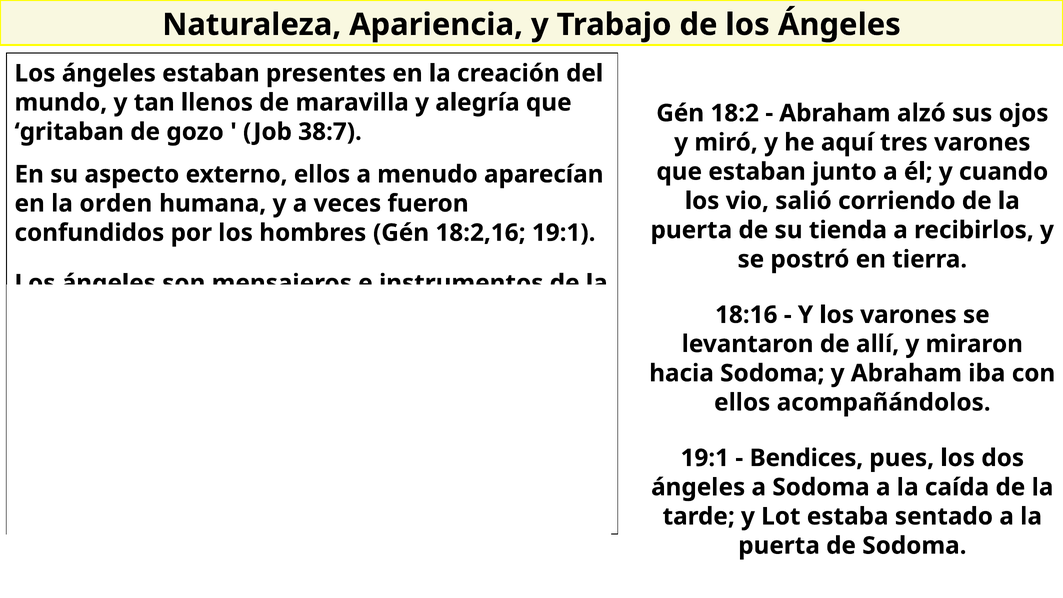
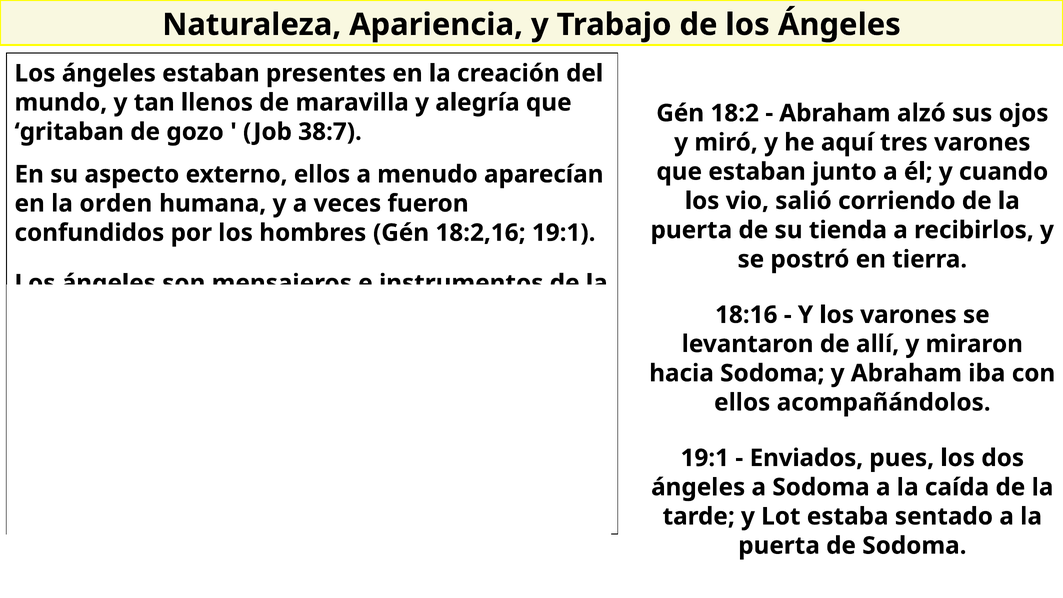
Bendices: Bendices -> Enviados
